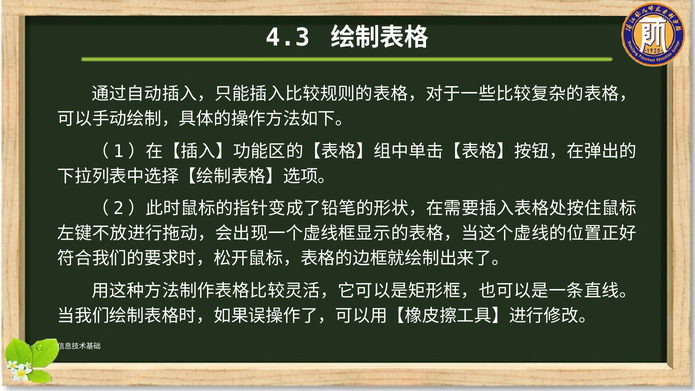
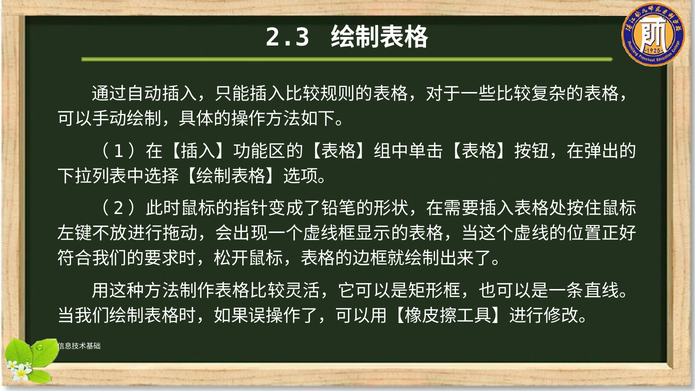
4.3: 4.3 -> 2.3
